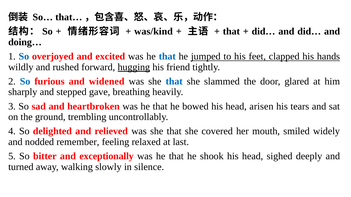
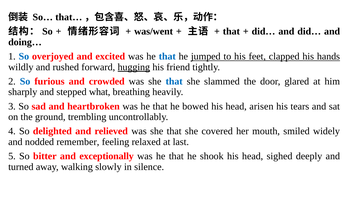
was/kind: was/kind -> was/went
widened: widened -> crowded
gave: gave -> what
